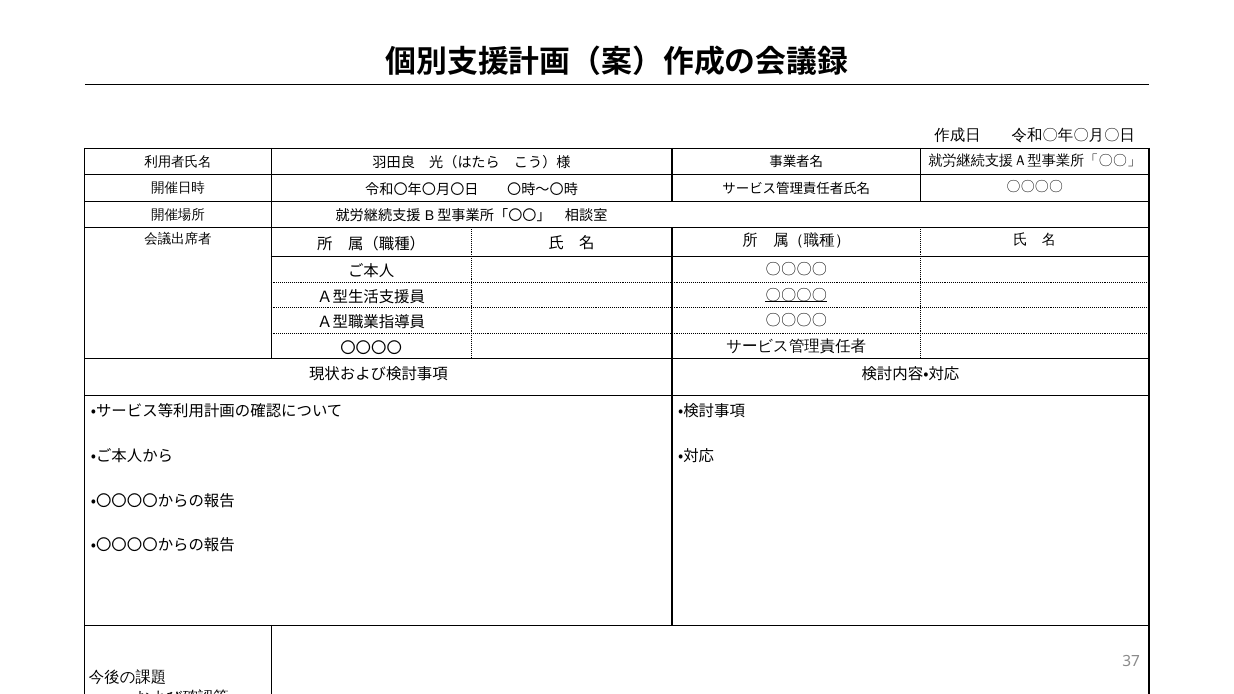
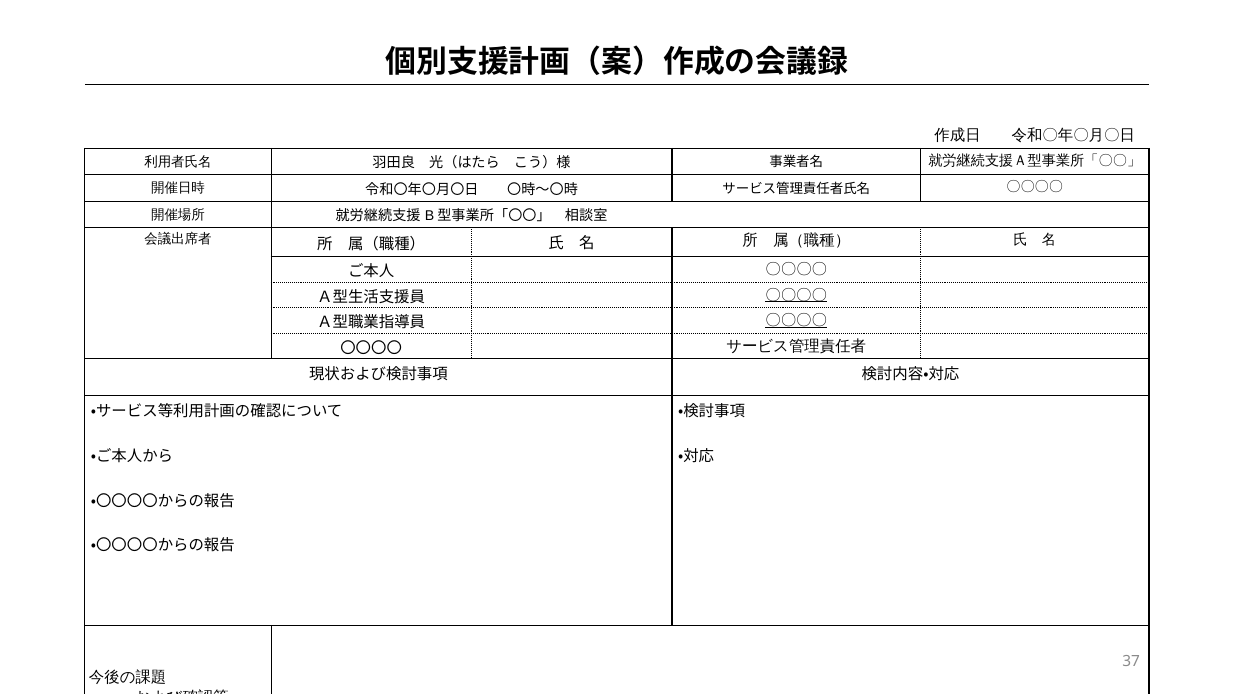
〇〇〇〇 at (796, 321) underline: none -> present
